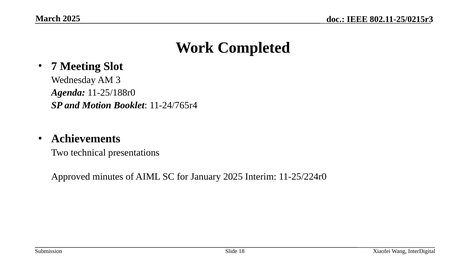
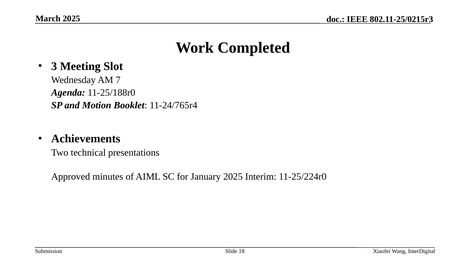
7: 7 -> 3
3: 3 -> 7
